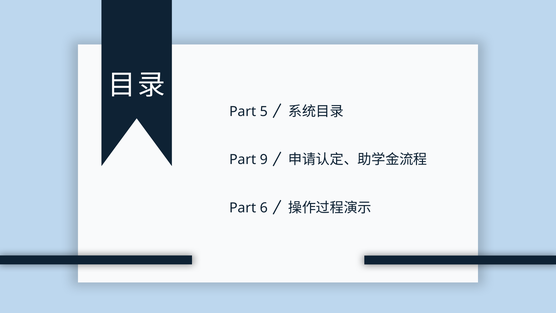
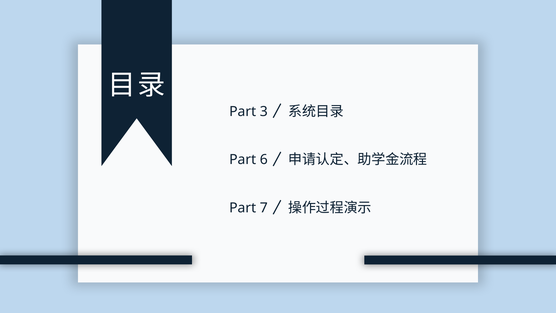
5: 5 -> 3
9: 9 -> 6
6: 6 -> 7
